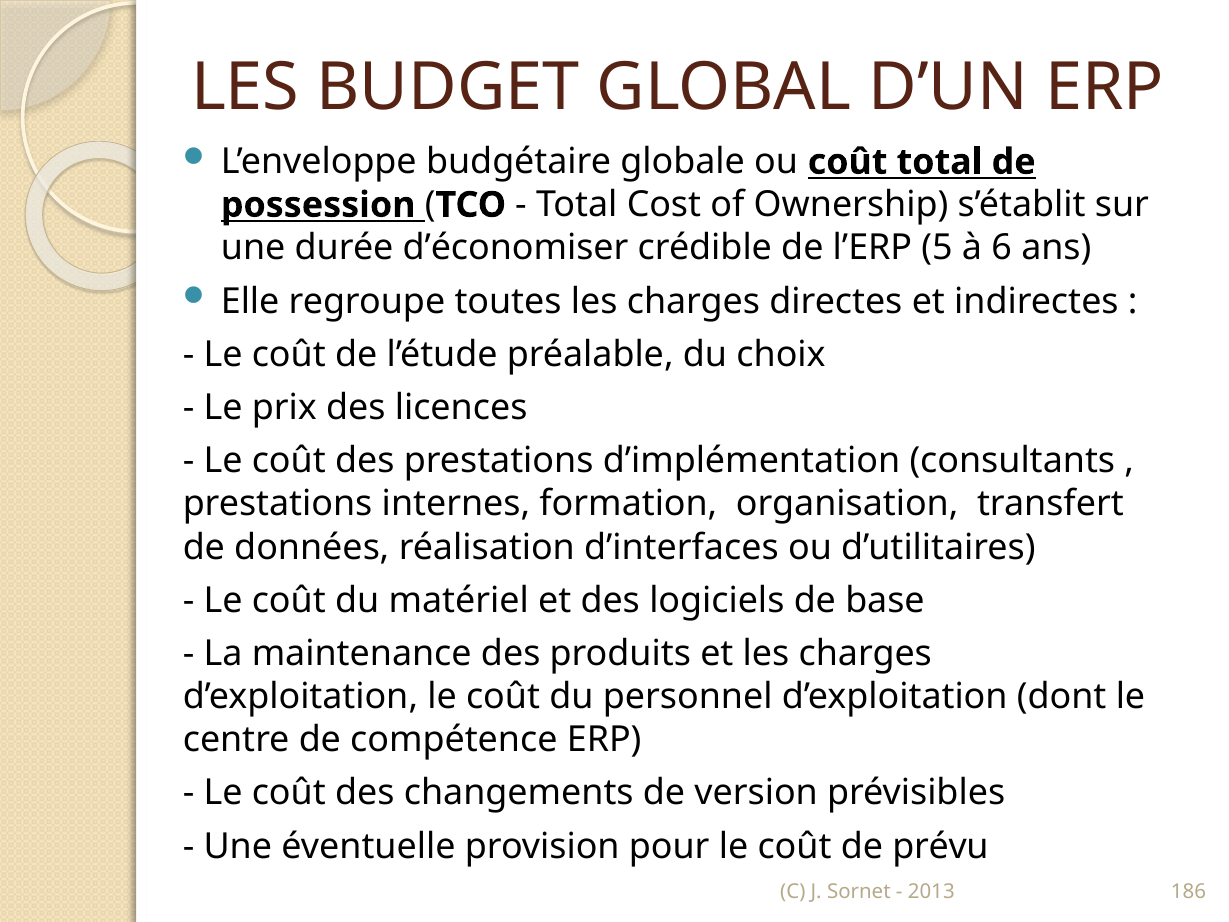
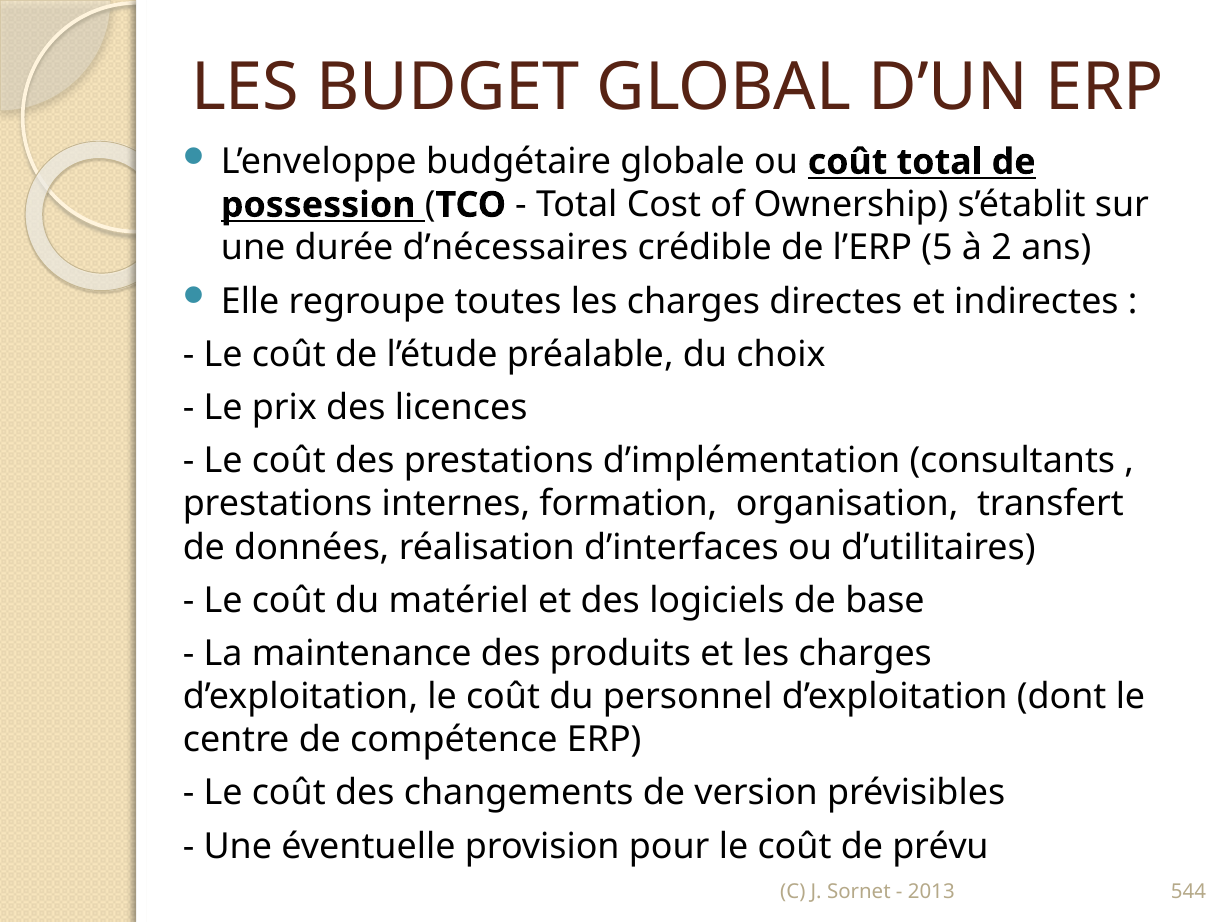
d’économiser: d’économiser -> d’nécessaires
6: 6 -> 2
186: 186 -> 544
